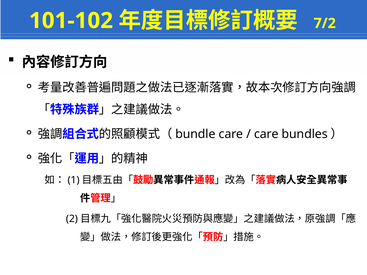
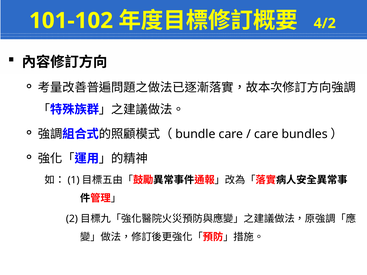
7/2: 7/2 -> 4/2
